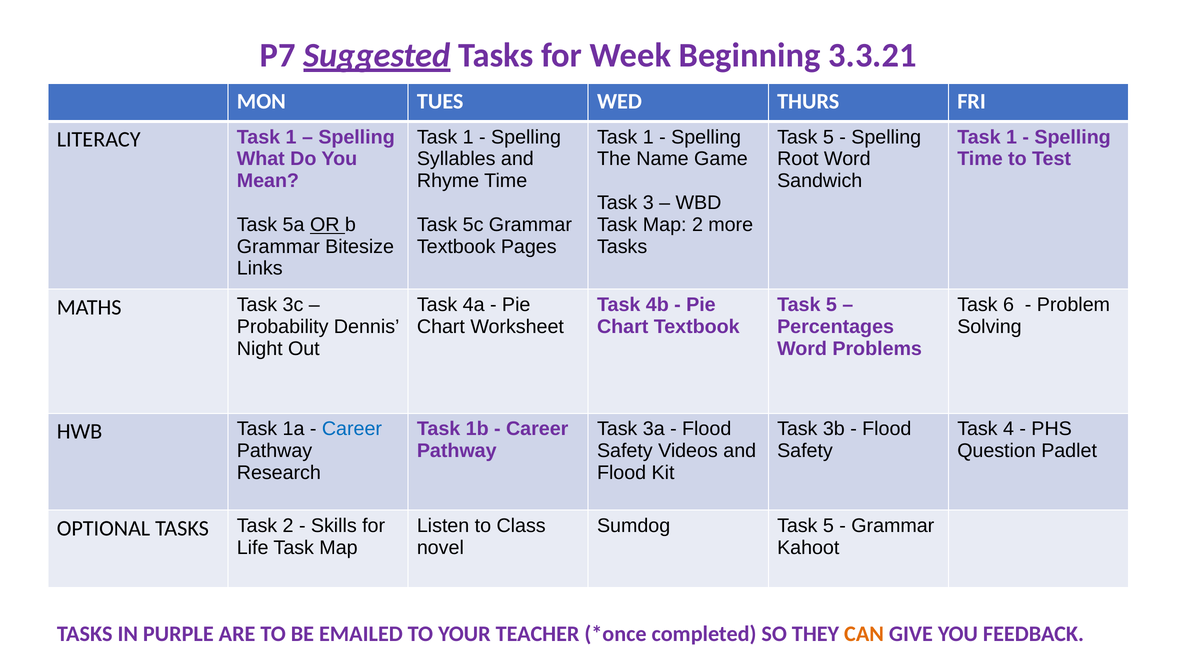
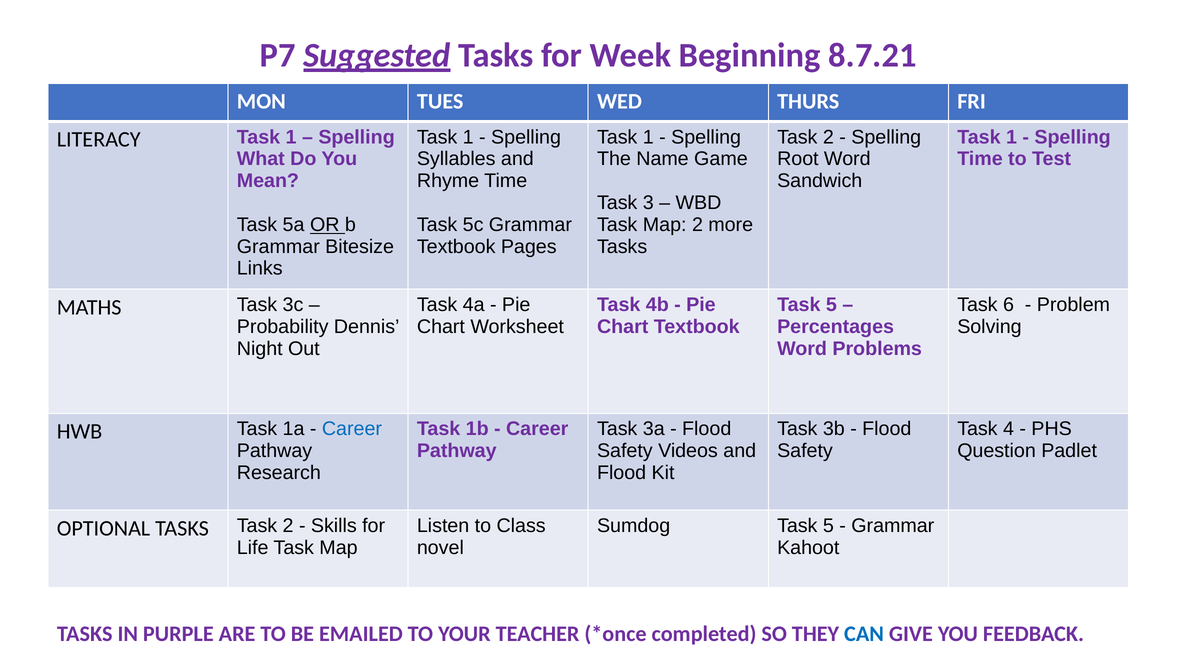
3.3.21: 3.3.21 -> 8.7.21
5 at (828, 137): 5 -> 2
CAN colour: orange -> blue
